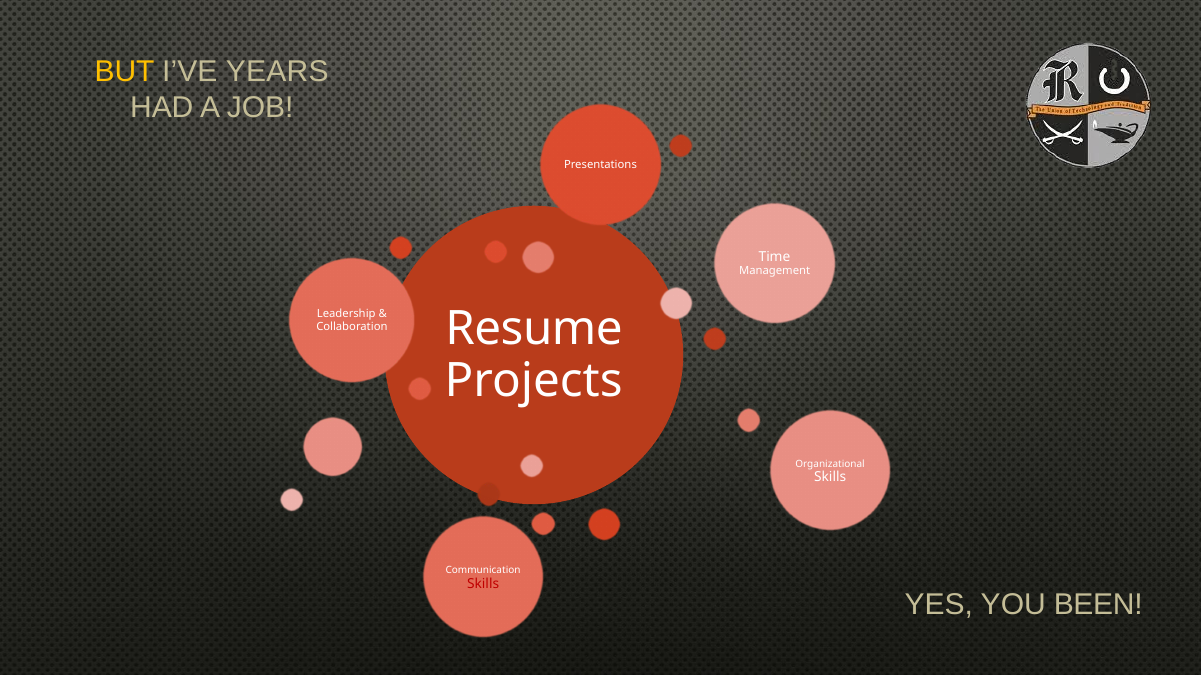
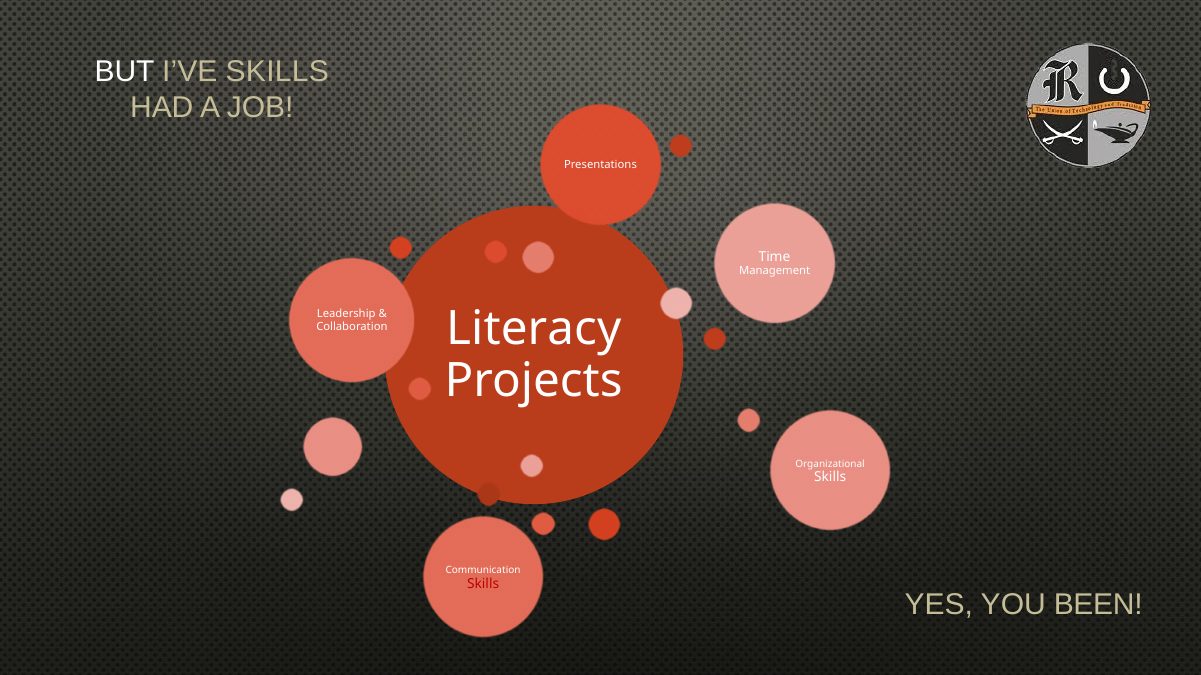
BUT colour: yellow -> white
I’VE YEARS: YEARS -> SKILLS
Resume: Resume -> Literacy
